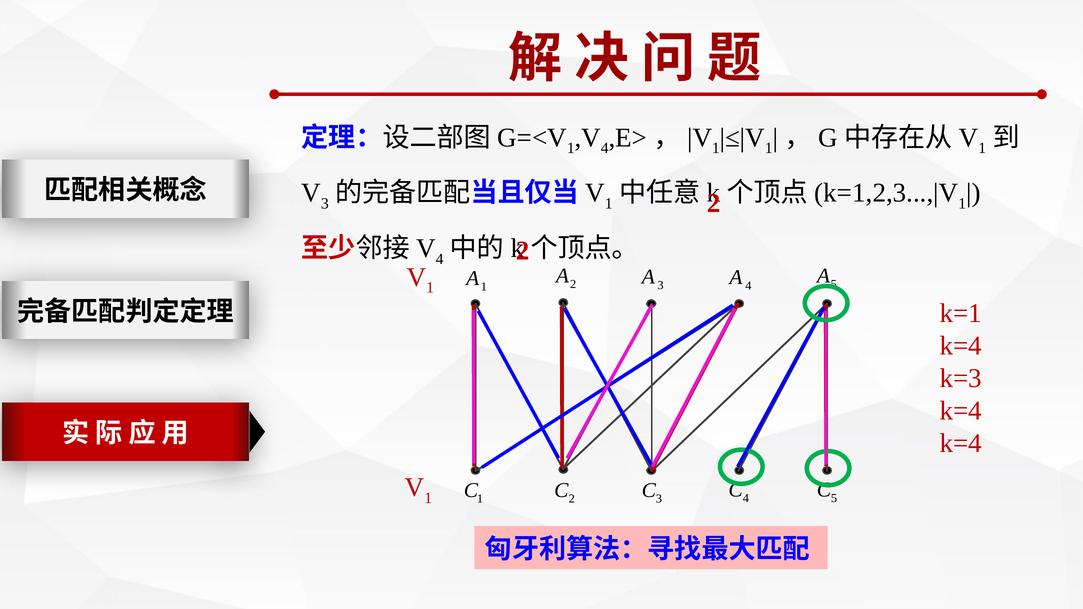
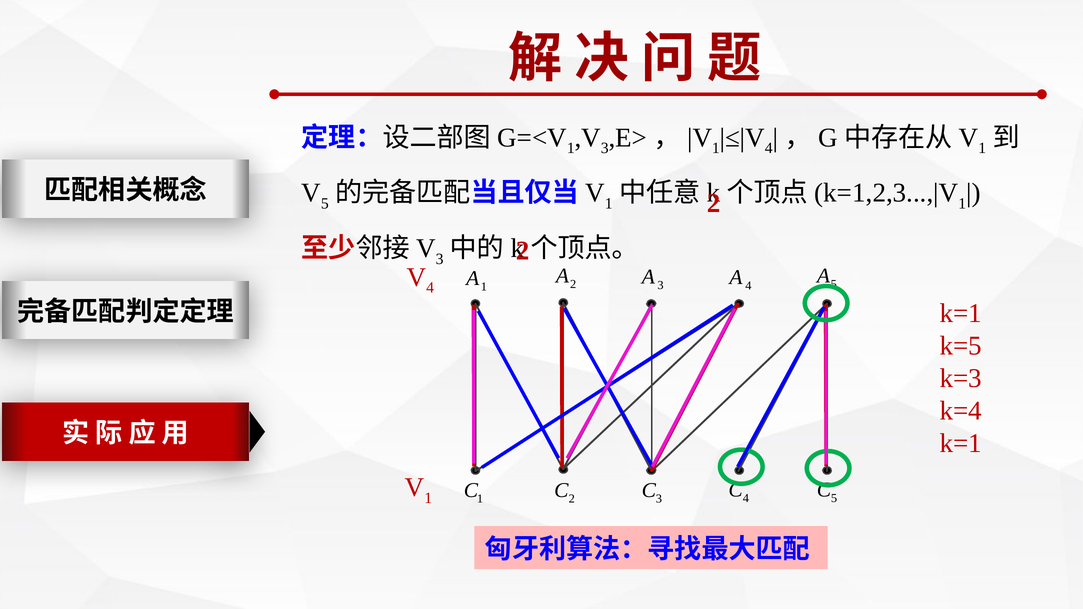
4 at (605, 148): 4 -> 3
1 at (769, 148): 1 -> 4
3 at (325, 204): 3 -> 5
4 at (440, 259): 4 -> 3
1 at (430, 288): 1 -> 4
k=4 at (961, 346): k=4 -> k=5
k=4 at (961, 444): k=4 -> k=1
